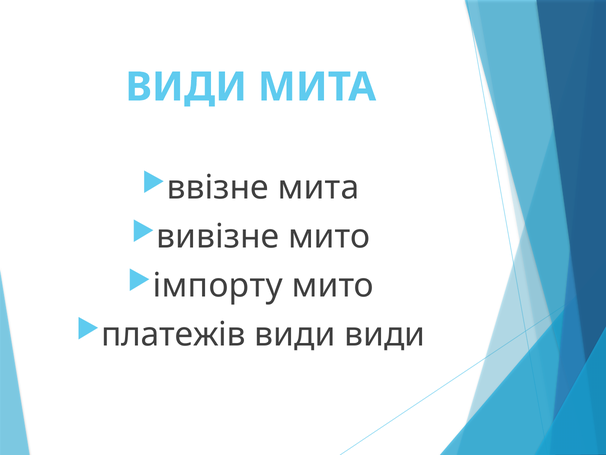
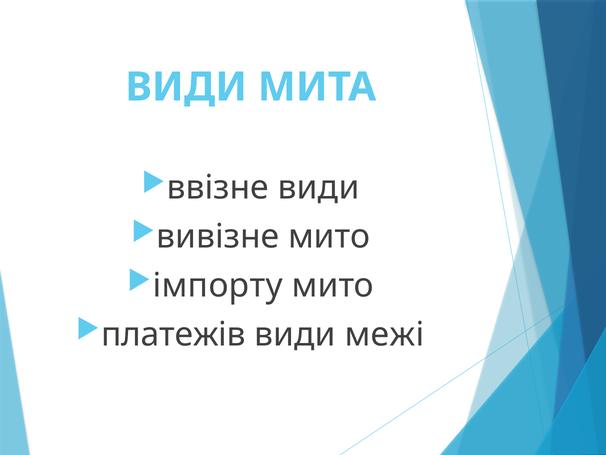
ввізне мита: мита -> види
види види: види -> межі
